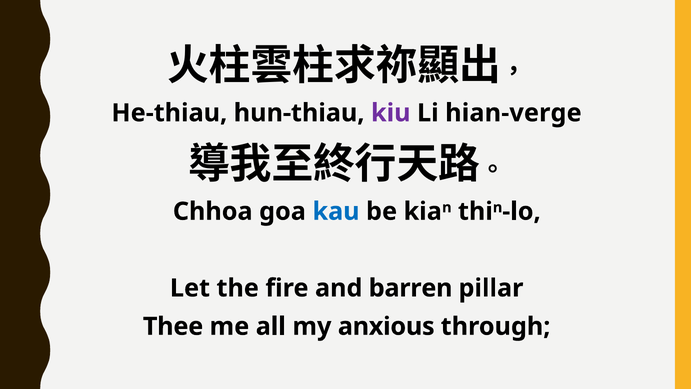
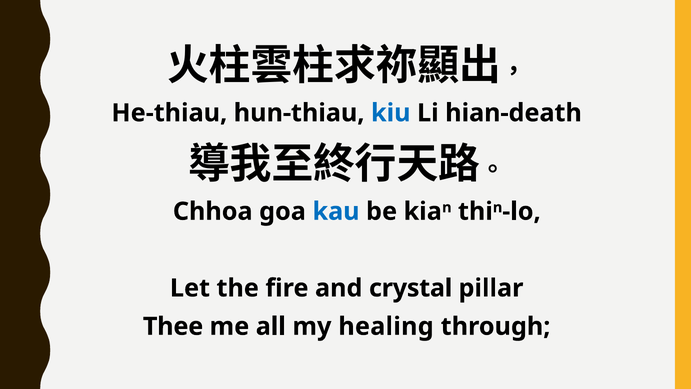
kiu colour: purple -> blue
hian-verge: hian-verge -> hian-death
barren: barren -> crystal
anxious: anxious -> healing
